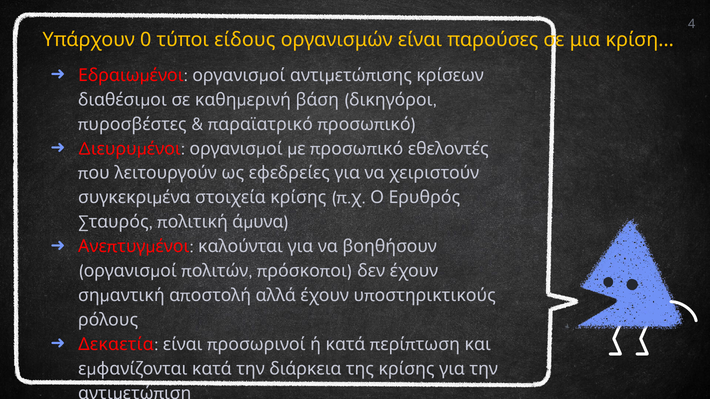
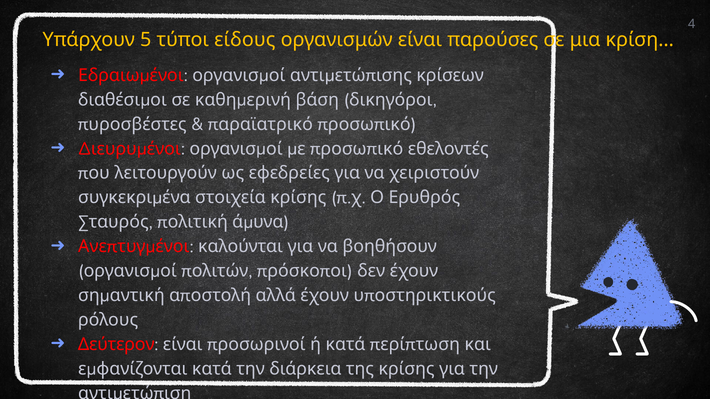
0: 0 -> 5
Δεκαετία: Δεκαετία -> Δεύτερον
